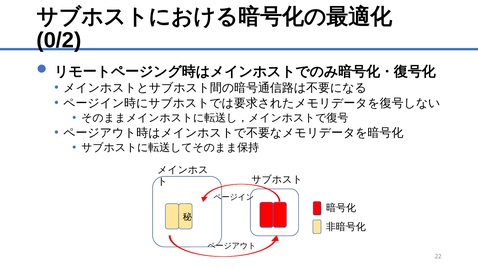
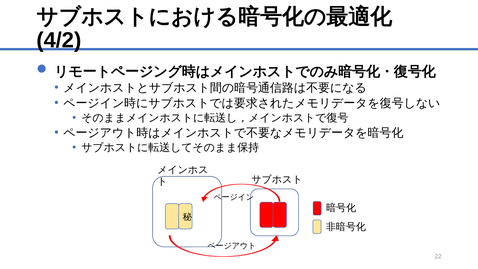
0/2: 0/2 -> 4/2
